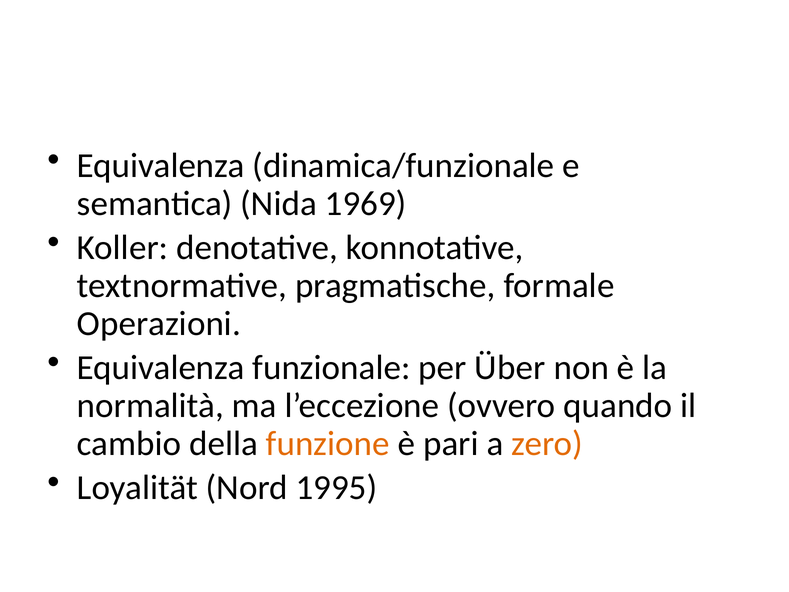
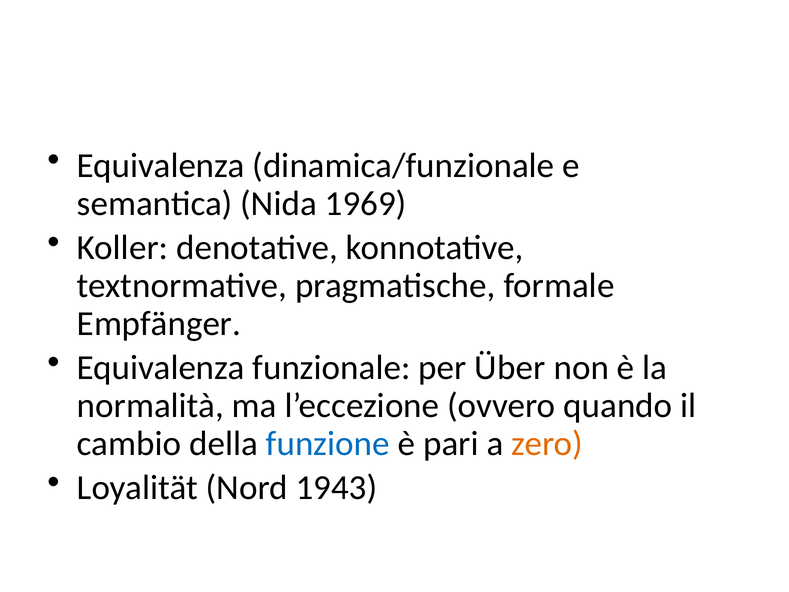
Operazioni: Operazioni -> Empfänger
funzione colour: orange -> blue
1995: 1995 -> 1943
